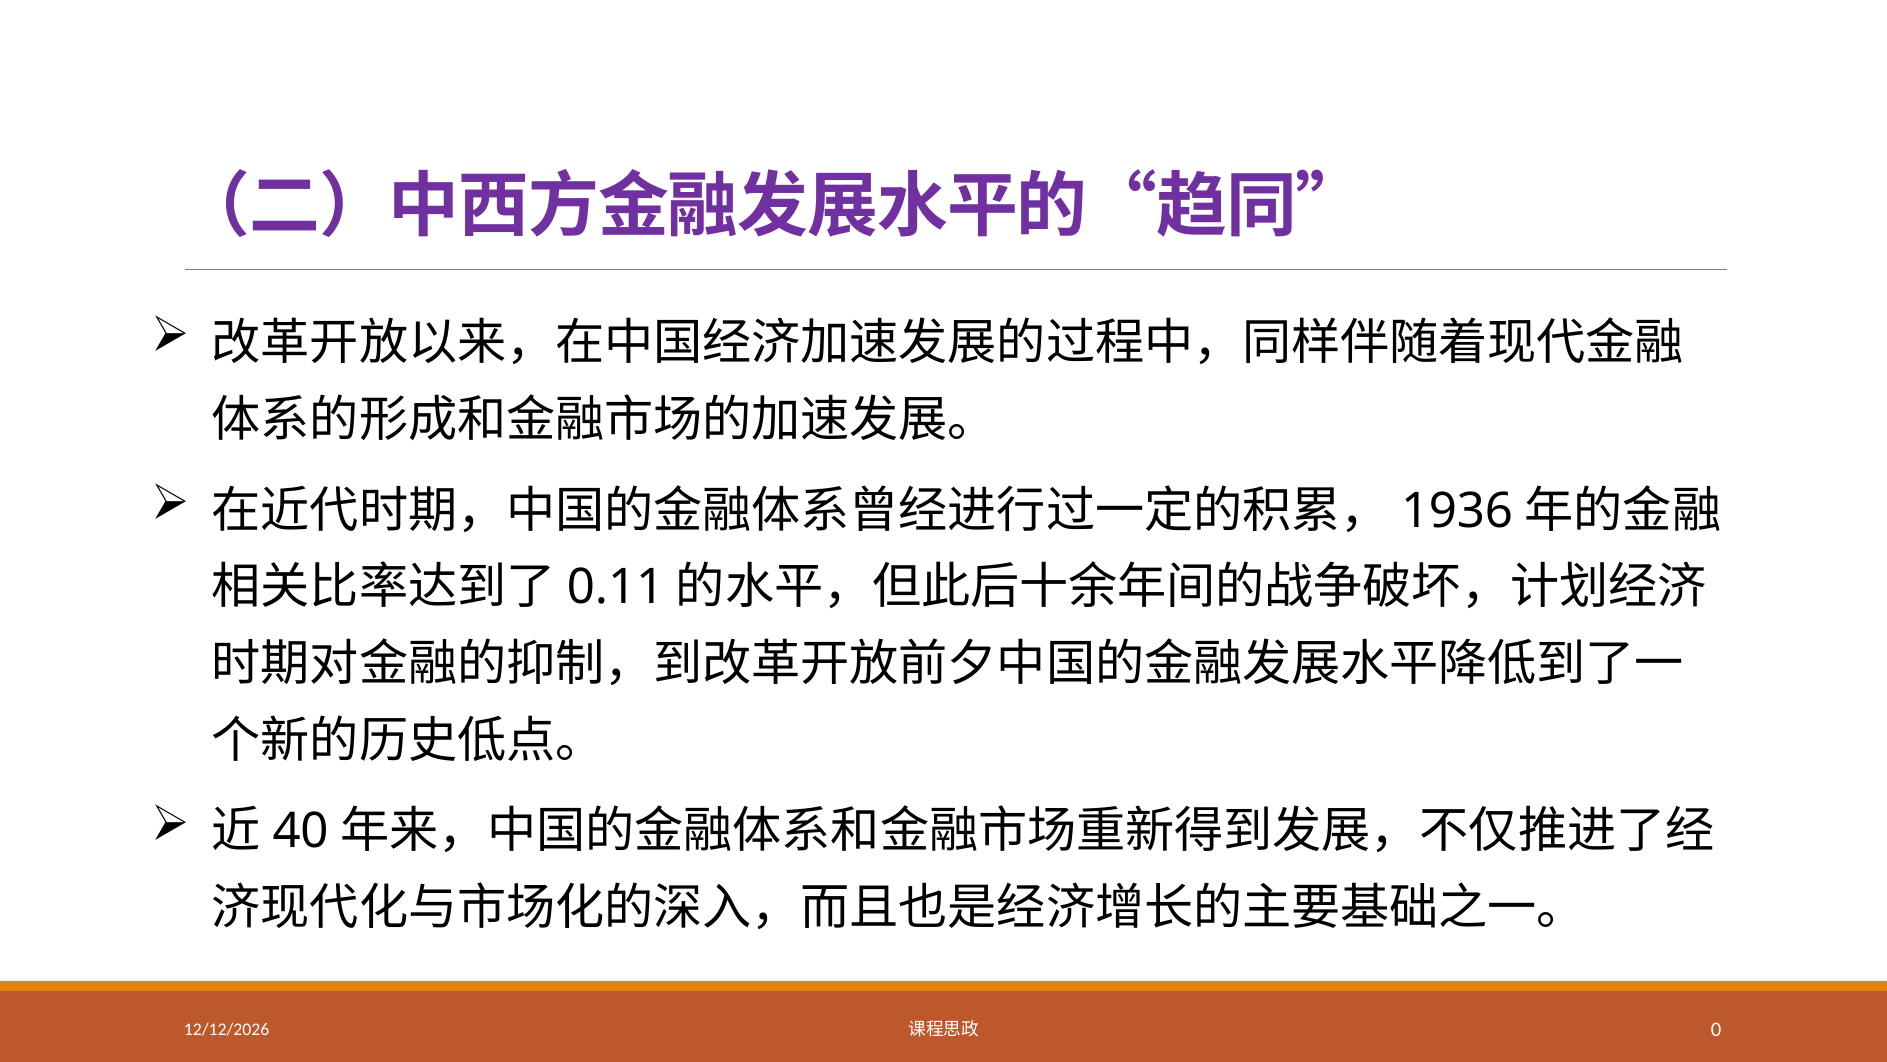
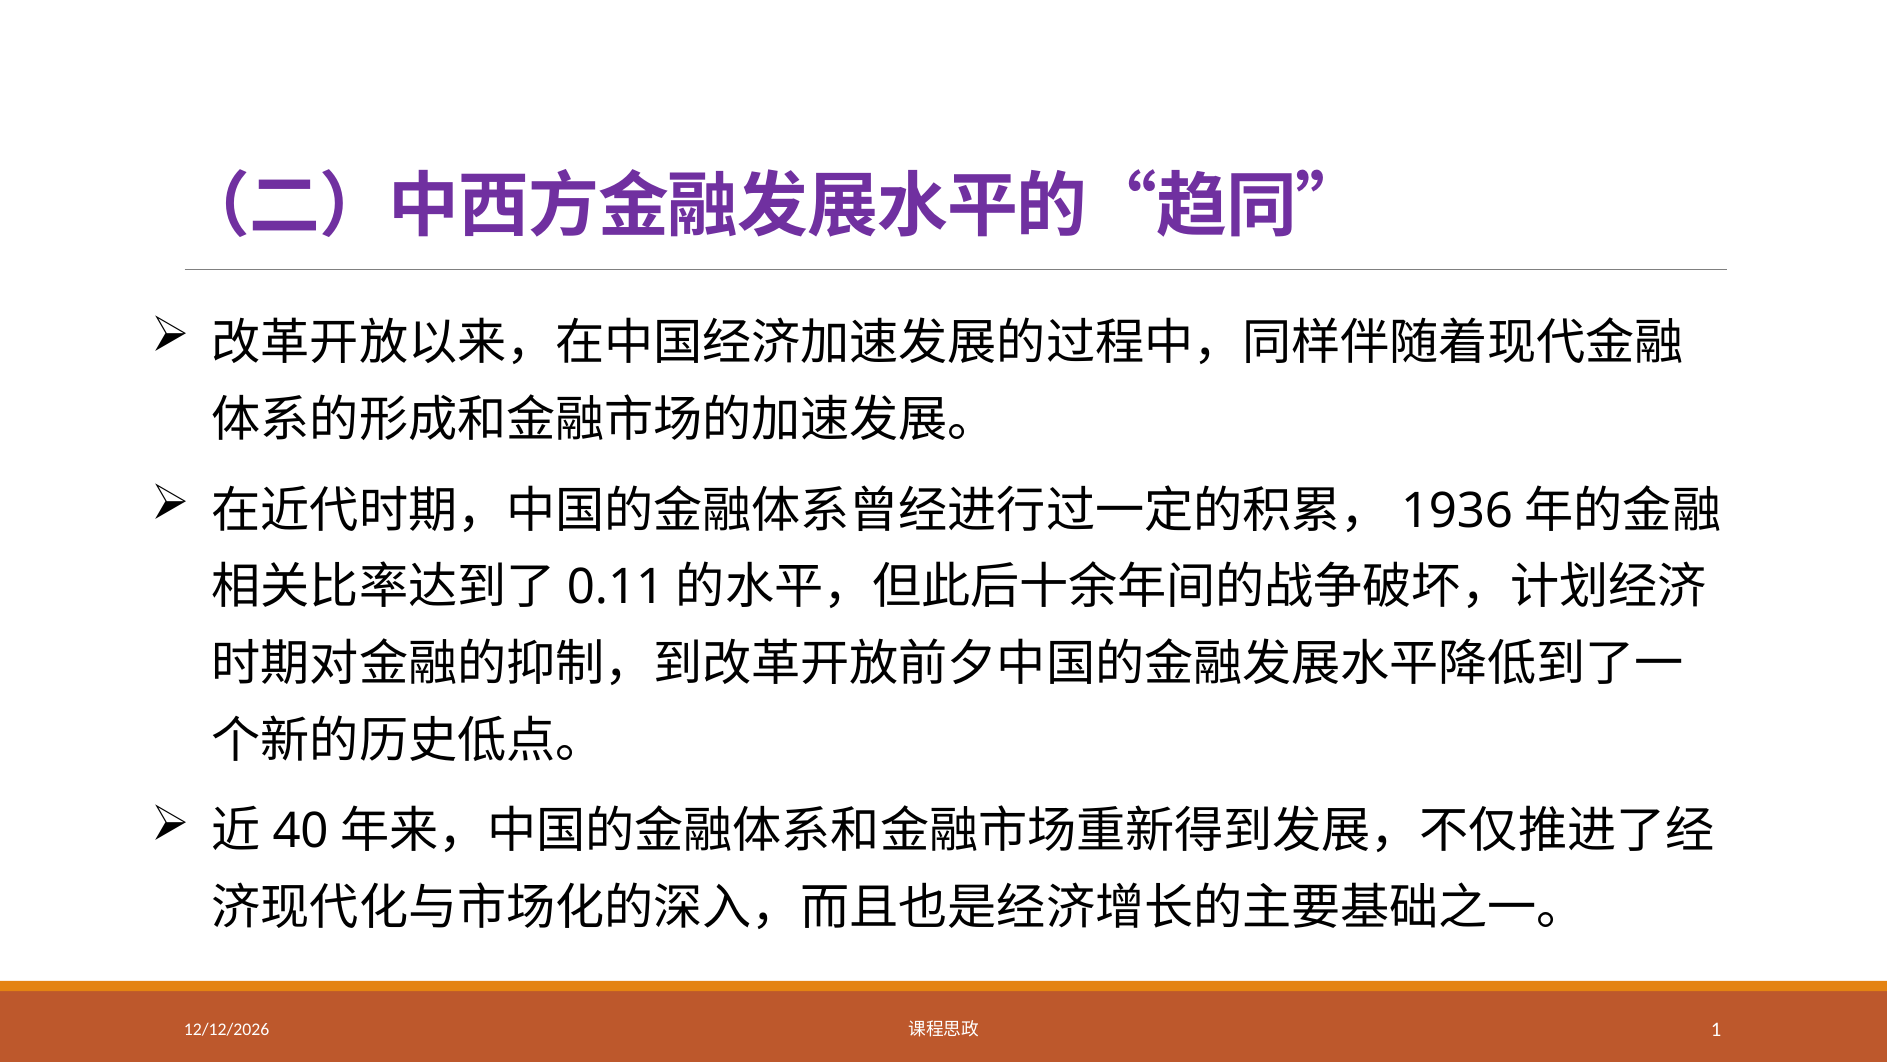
0: 0 -> 1
